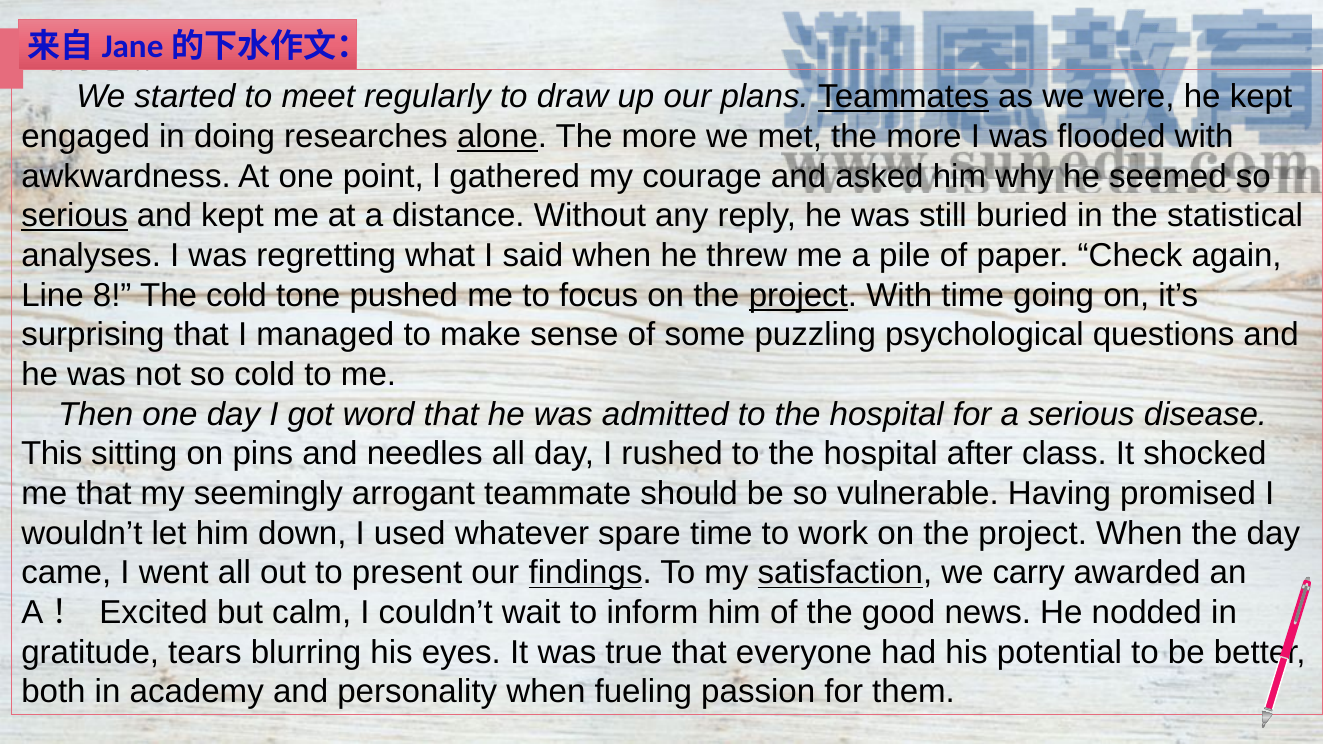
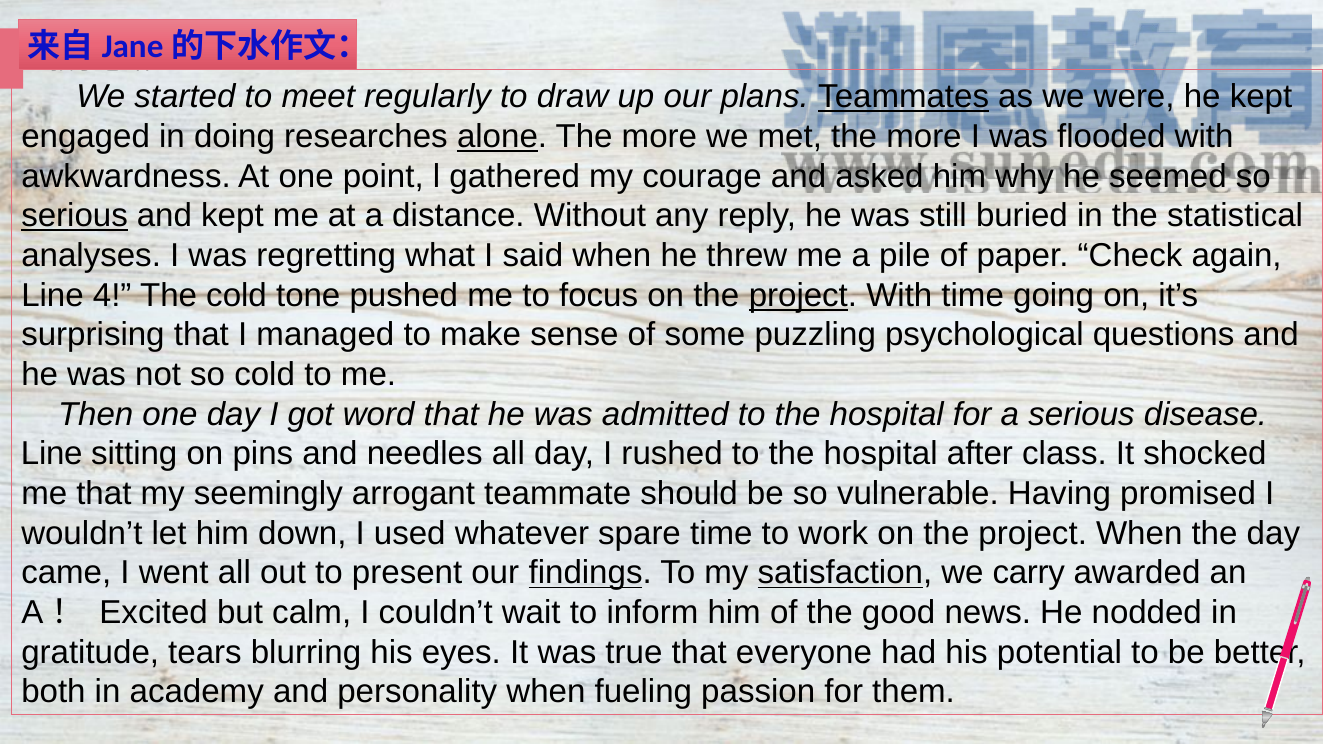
8: 8 -> 4
This at (52, 454): This -> Line
